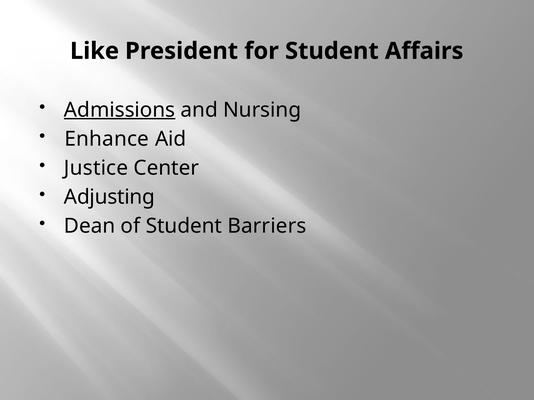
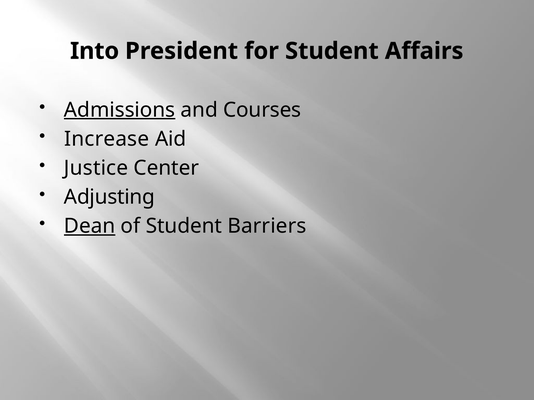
Like: Like -> Into
Nursing: Nursing -> Courses
Enhance: Enhance -> Increase
Dean underline: none -> present
